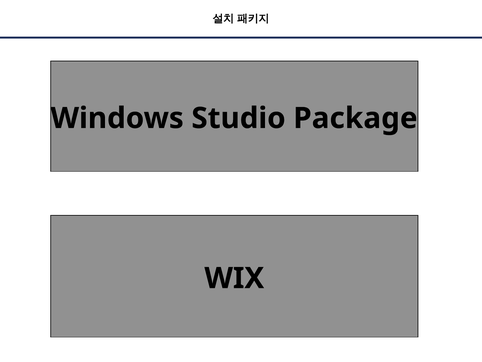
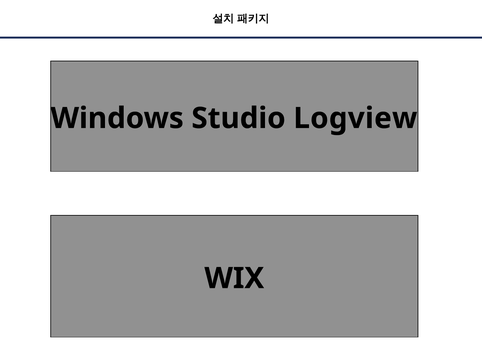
Package: Package -> Logview
